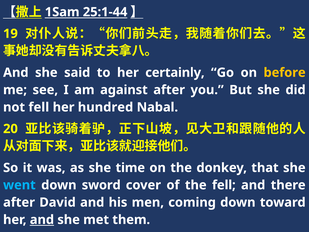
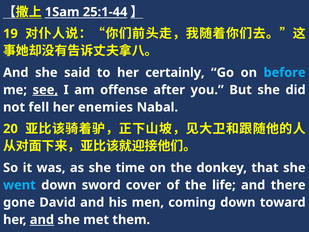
before colour: yellow -> light blue
see underline: none -> present
against: against -> offense
hundred: hundred -> enemies
the fell: fell -> life
after at (19, 202): after -> gone
